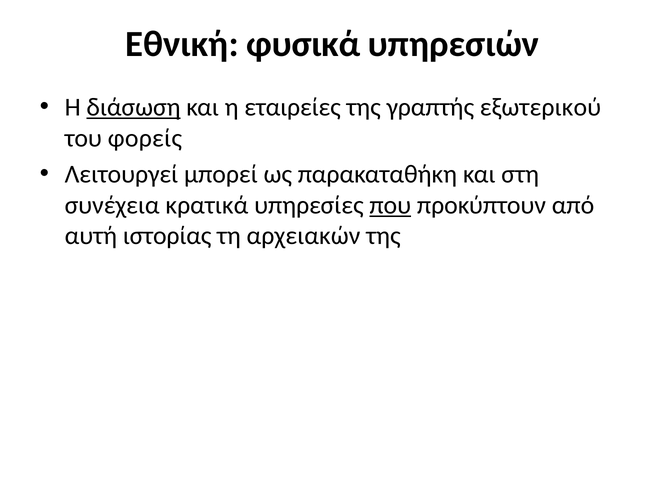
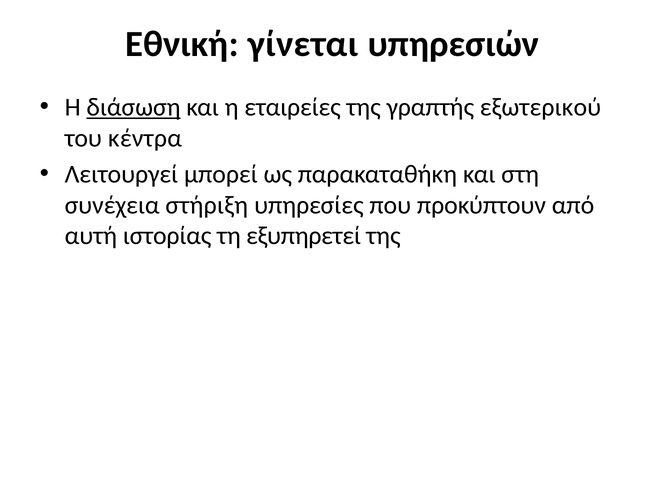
φυσικά: φυσικά -> γίνεται
φορείς: φορείς -> κέντρα
κρατικά: κρατικά -> στήριξη
που underline: present -> none
αρχειακών: αρχειακών -> εξυπηρετεί
